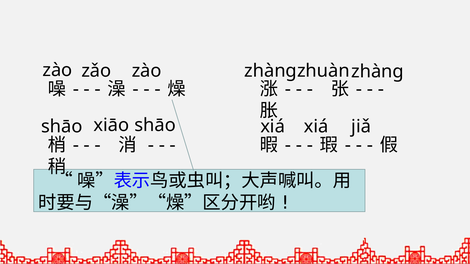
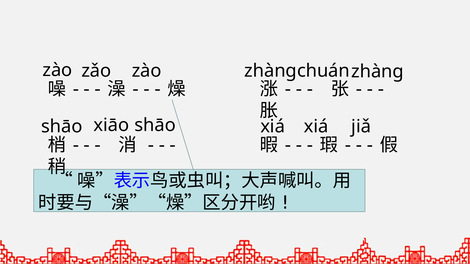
zhuàn: zhuàn -> chuán
